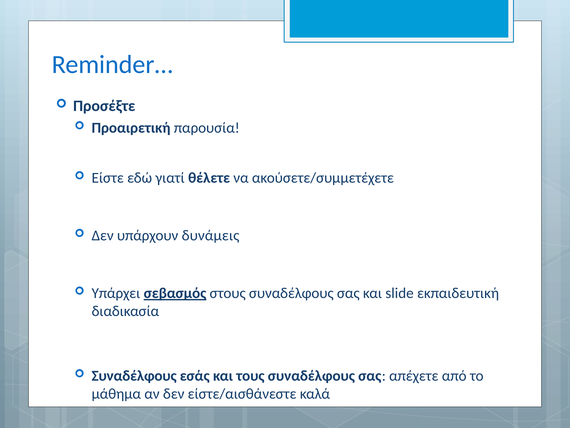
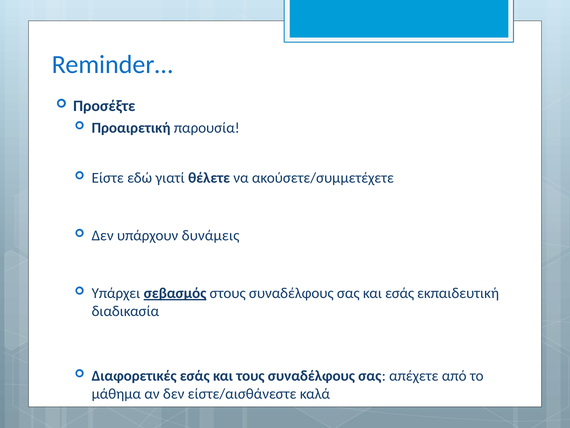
και slide: slide -> εσάς
Συναδέλφους at (134, 375): Συναδέλφους -> Διαφορετικές
